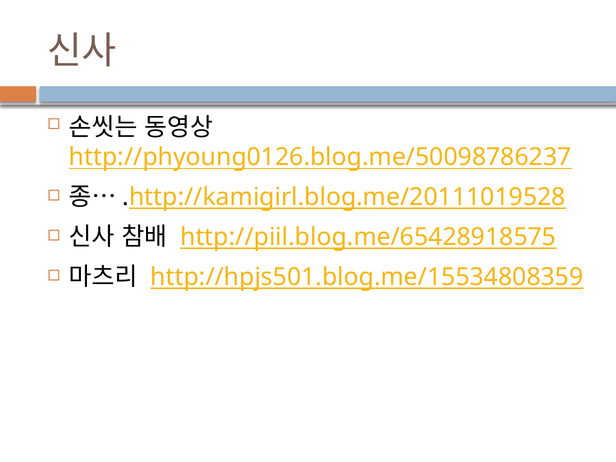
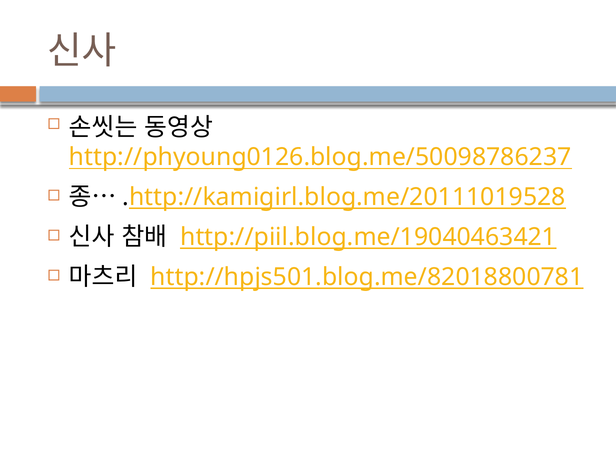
http://piil.blog.me/65428918575: http://piil.blog.me/65428918575 -> http://piil.blog.me/19040463421
http://hpjs501.blog.me/15534808359: http://hpjs501.blog.me/15534808359 -> http://hpjs501.blog.me/82018800781
